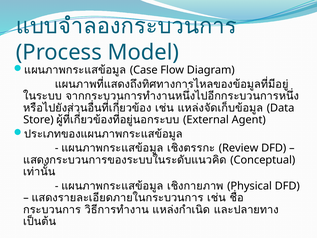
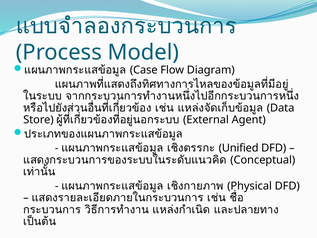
Review: Review -> Unified
